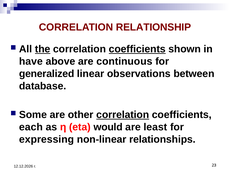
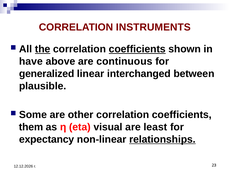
RELATIONSHIP: RELATIONSHIP -> INSTRUMENTS
observations: observations -> interchanged
database: database -> plausible
correlation at (123, 114) underline: present -> none
each: each -> them
would: would -> visual
expressing: expressing -> expectancy
relationships underline: none -> present
